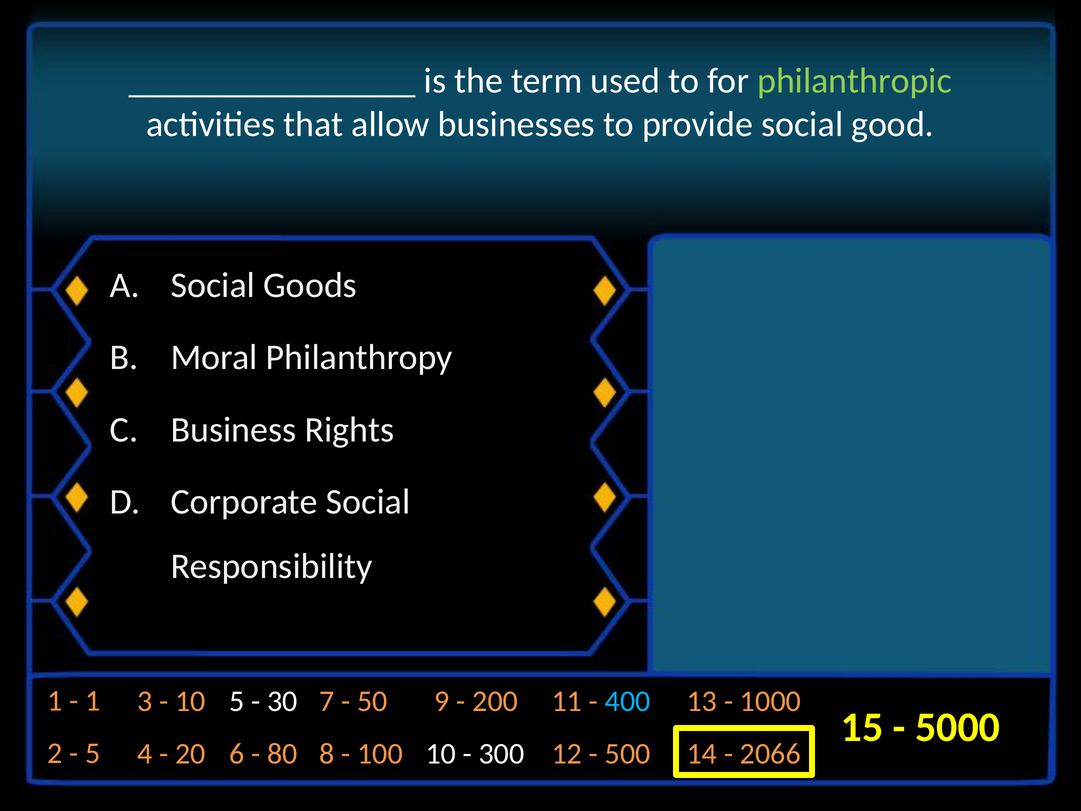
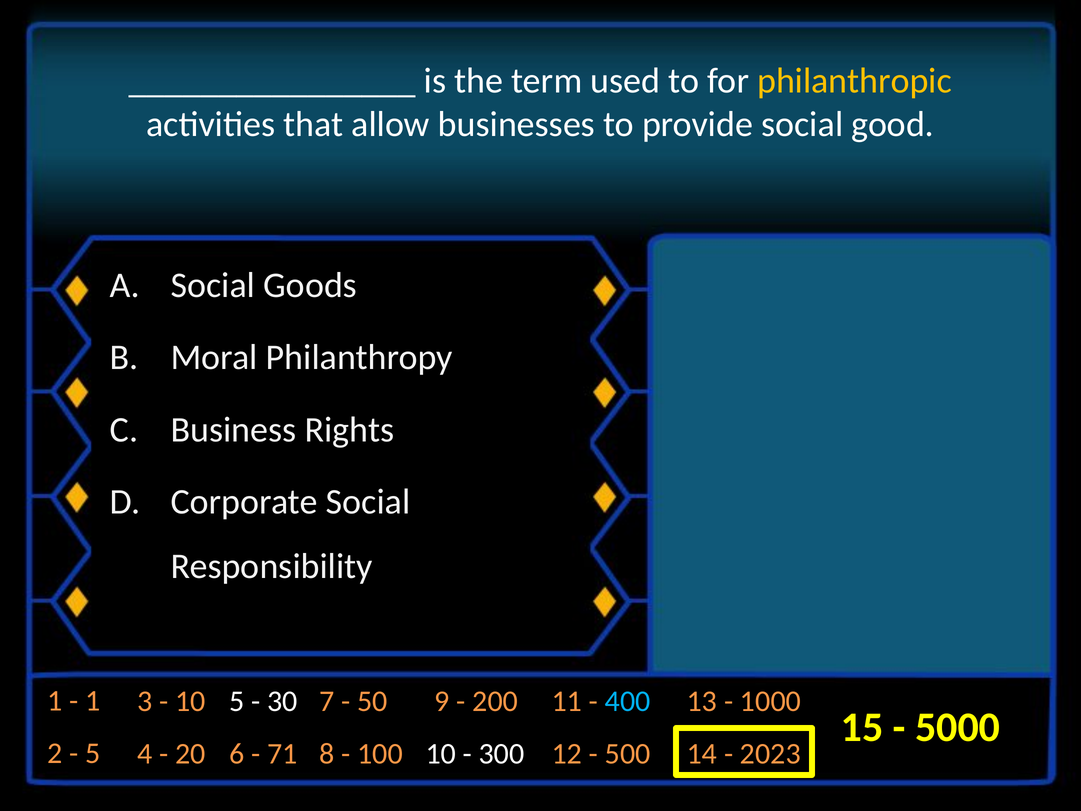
philanthropic colour: light green -> yellow
80: 80 -> 71
2066: 2066 -> 2023
